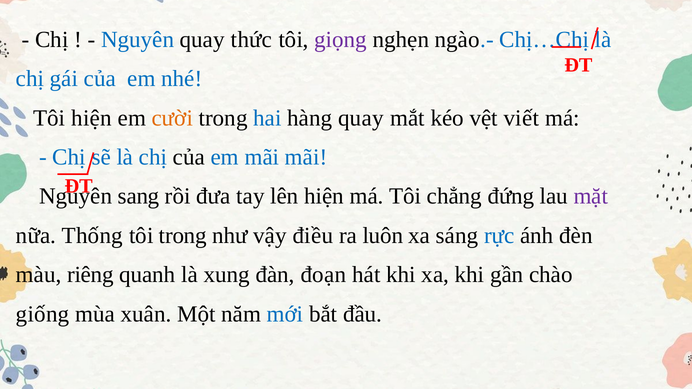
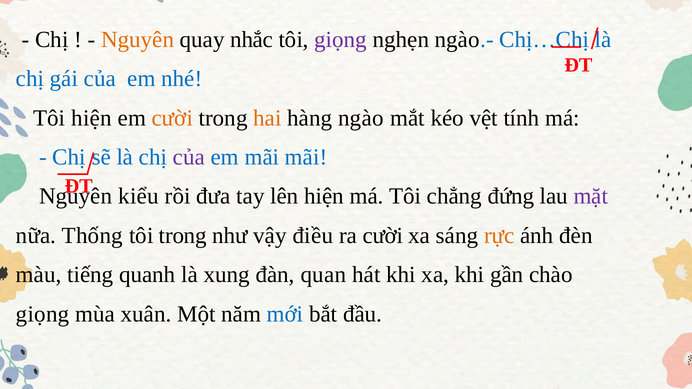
Nguyên at (138, 40) colour: blue -> orange
thức: thức -> nhắc
hai colour: blue -> orange
hàng quay: quay -> ngào
viết: viết -> tính
của at (189, 157) colour: black -> purple
sang: sang -> kiểu
ra luôn: luôn -> cười
rực colour: blue -> orange
riêng: riêng -> tiếng
đoạn: đoạn -> quan
giống at (43, 314): giống -> giọng
